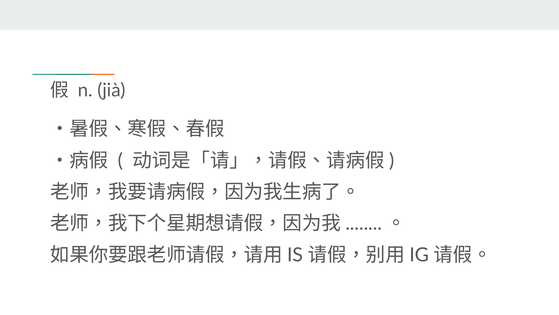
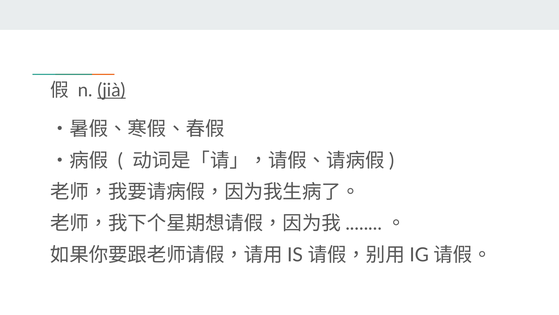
jià underline: none -> present
